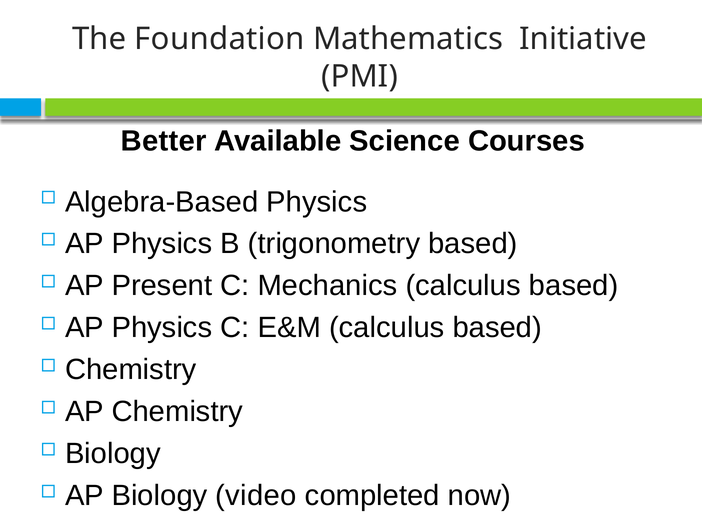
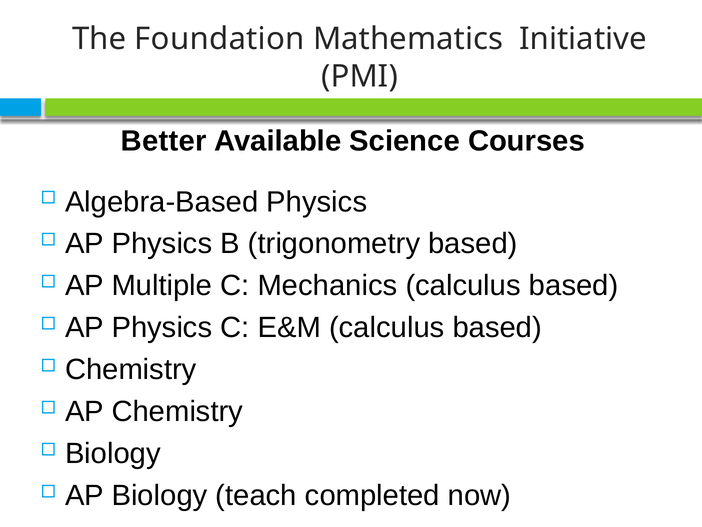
Present: Present -> Multiple
video: video -> teach
